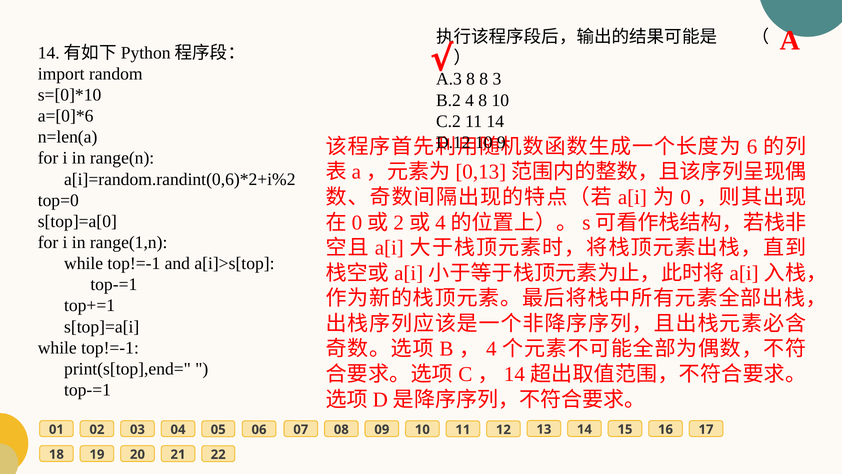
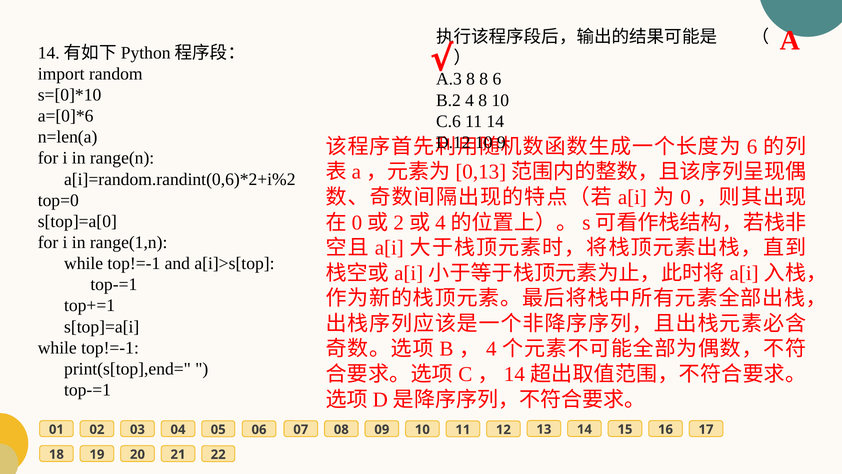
8 3: 3 -> 6
C.2: C.2 -> C.6
